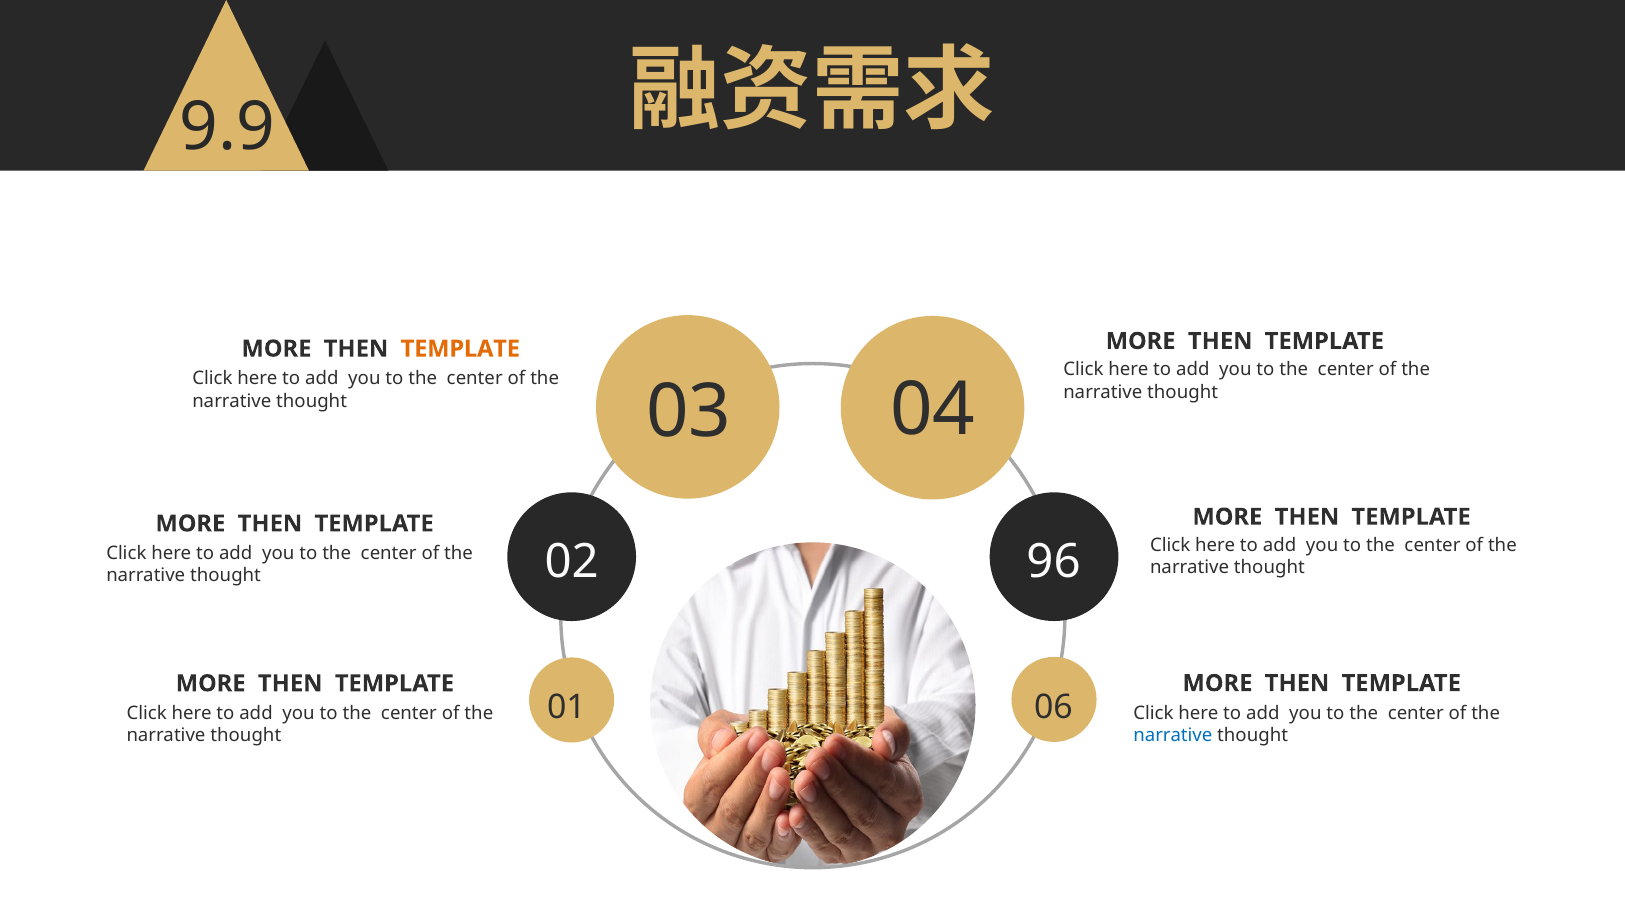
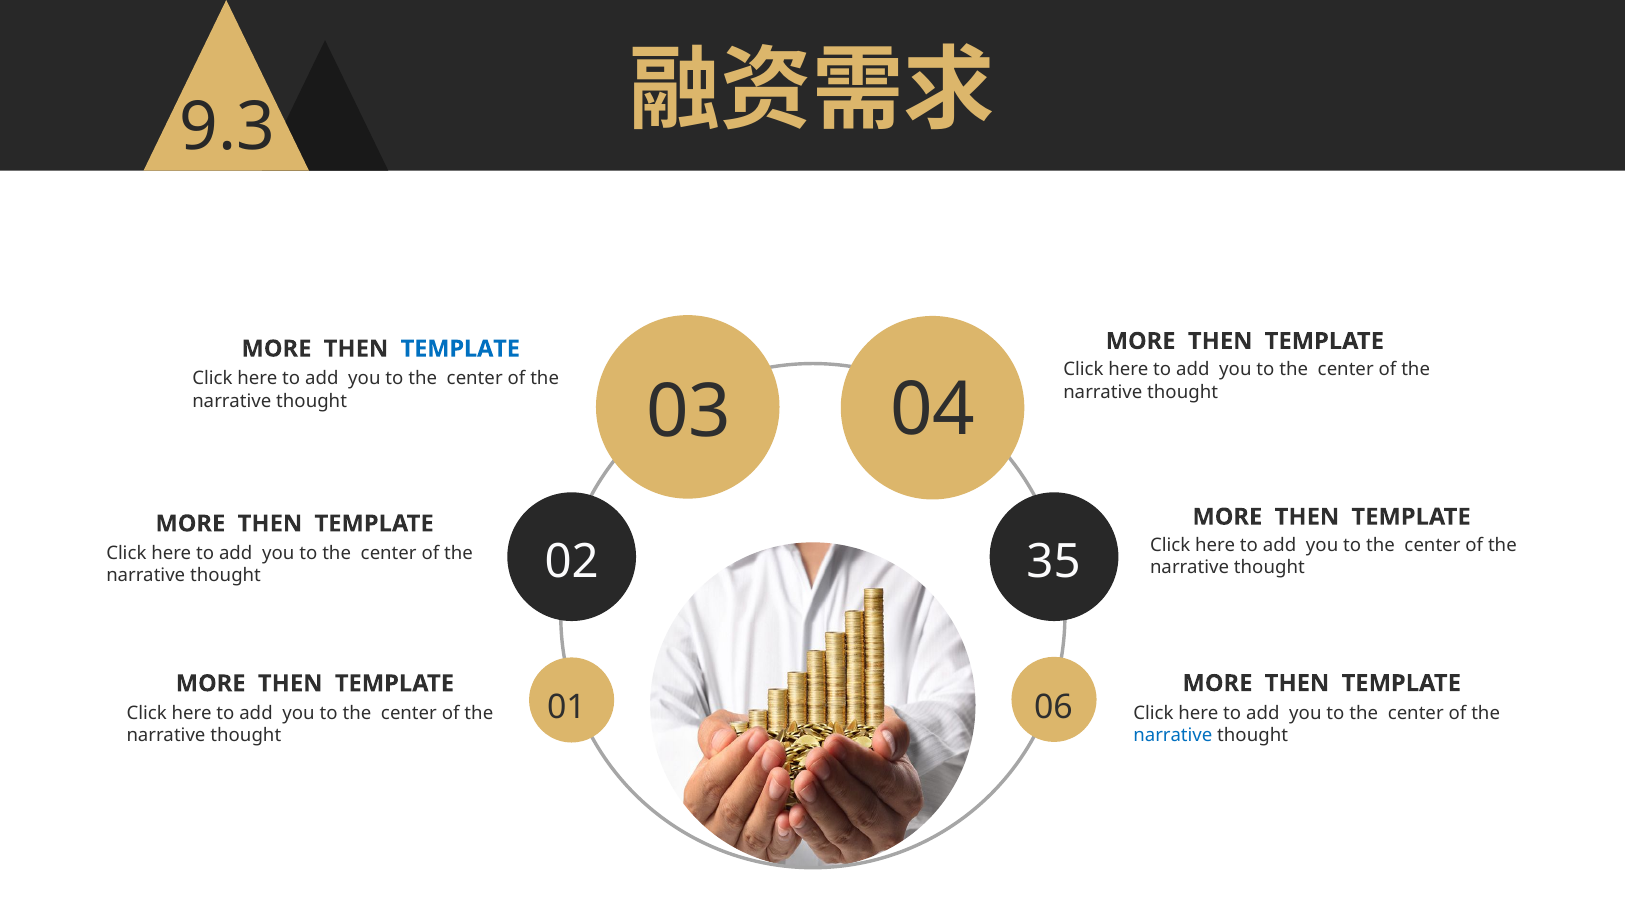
9.9: 9.9 -> 9.3
TEMPLATE at (460, 349) colour: orange -> blue
96: 96 -> 35
